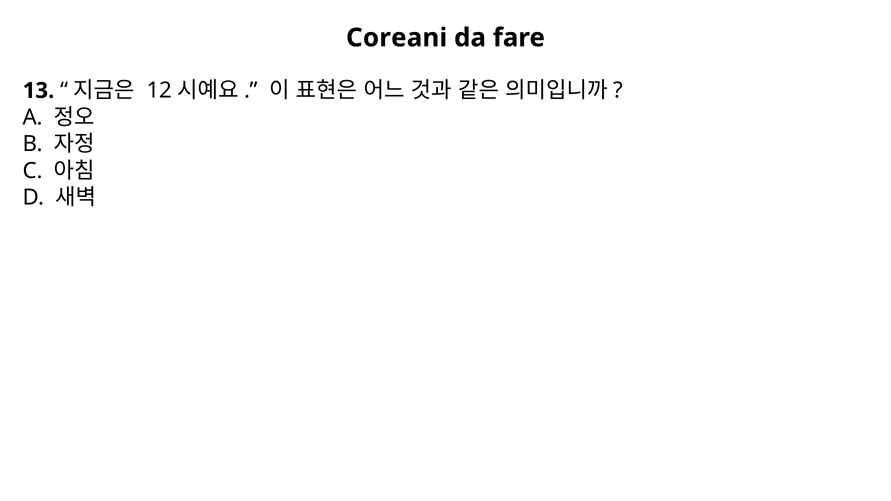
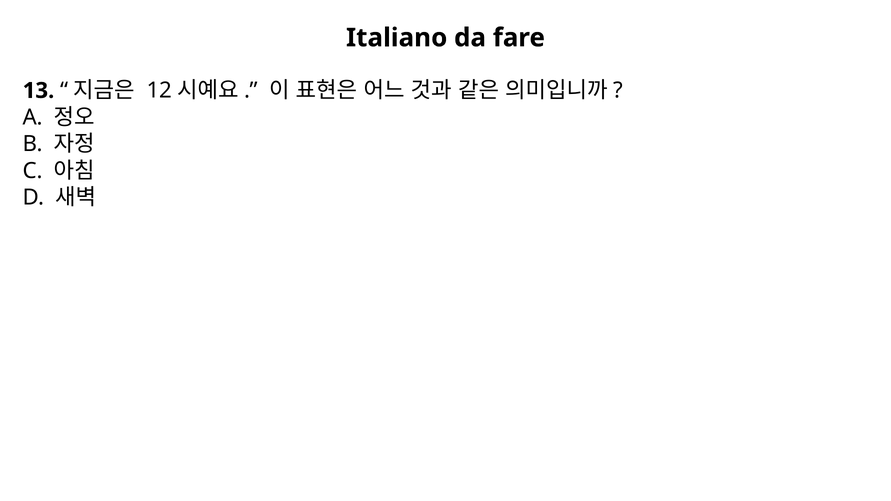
Coreani: Coreani -> Italiano
